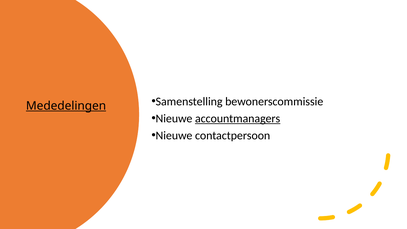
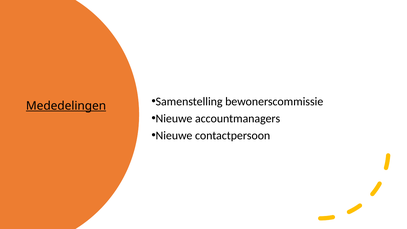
accountmanagers underline: present -> none
